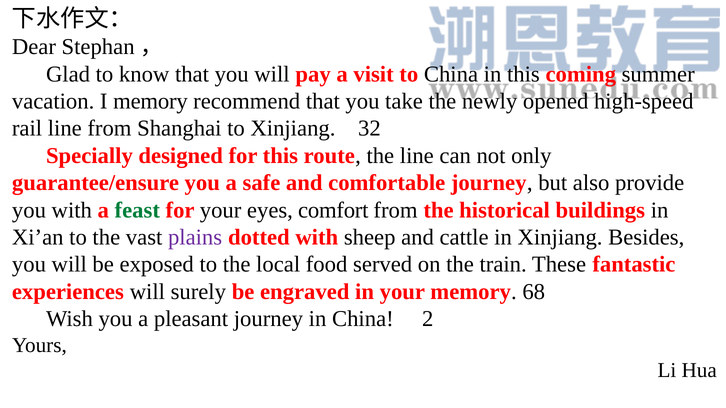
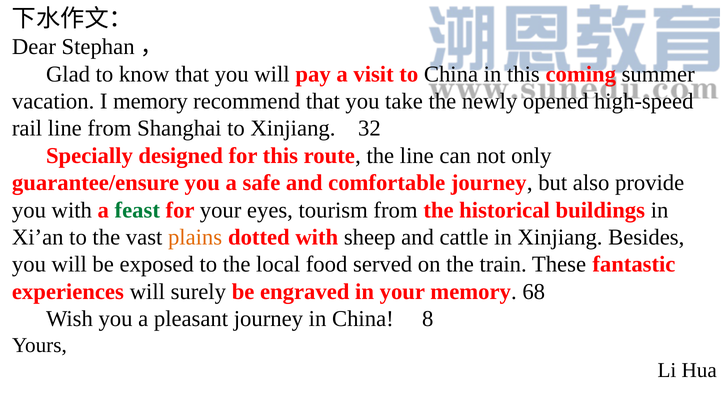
comfort: comfort -> tourism
plains colour: purple -> orange
2: 2 -> 8
